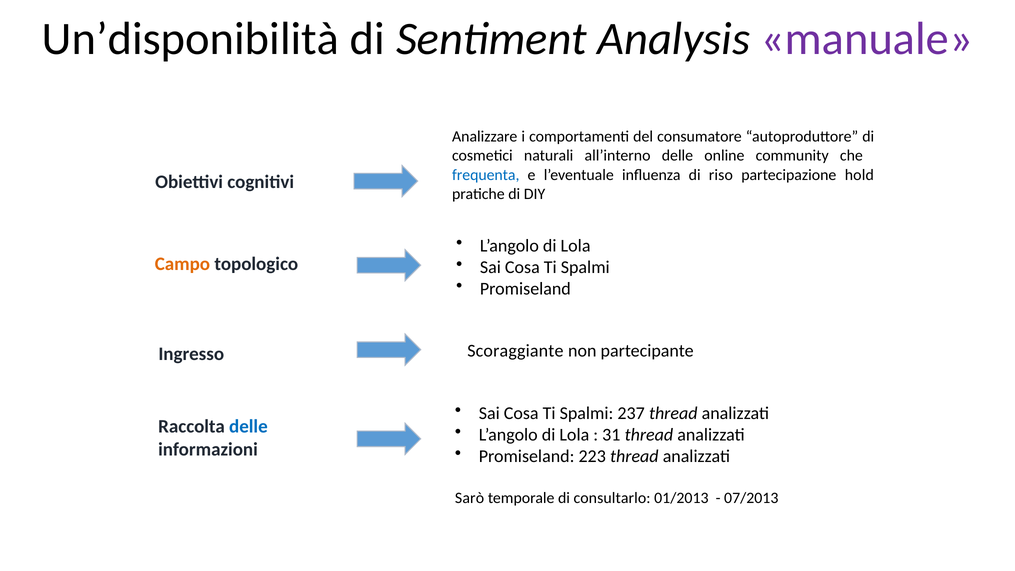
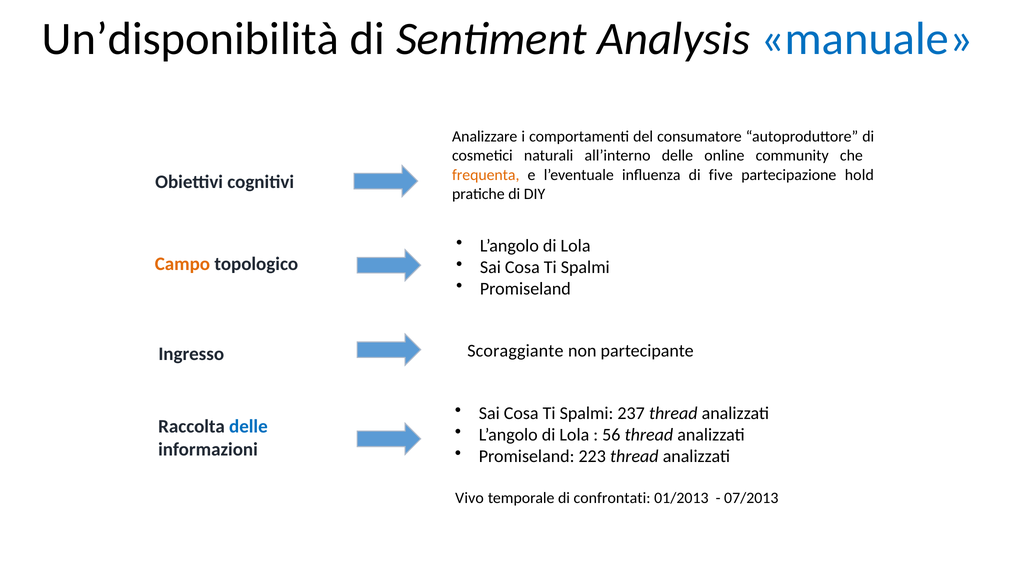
manuale colour: purple -> blue
frequenta colour: blue -> orange
riso: riso -> five
31: 31 -> 56
Sarò: Sarò -> Vivo
consultarlo: consultarlo -> confrontati
